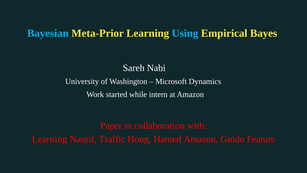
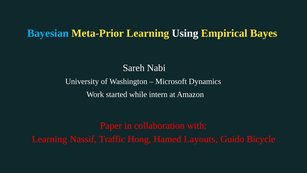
Using colour: light blue -> white
Hamed Amazon: Amazon -> Layouts
Feature: Feature -> Bicycle
